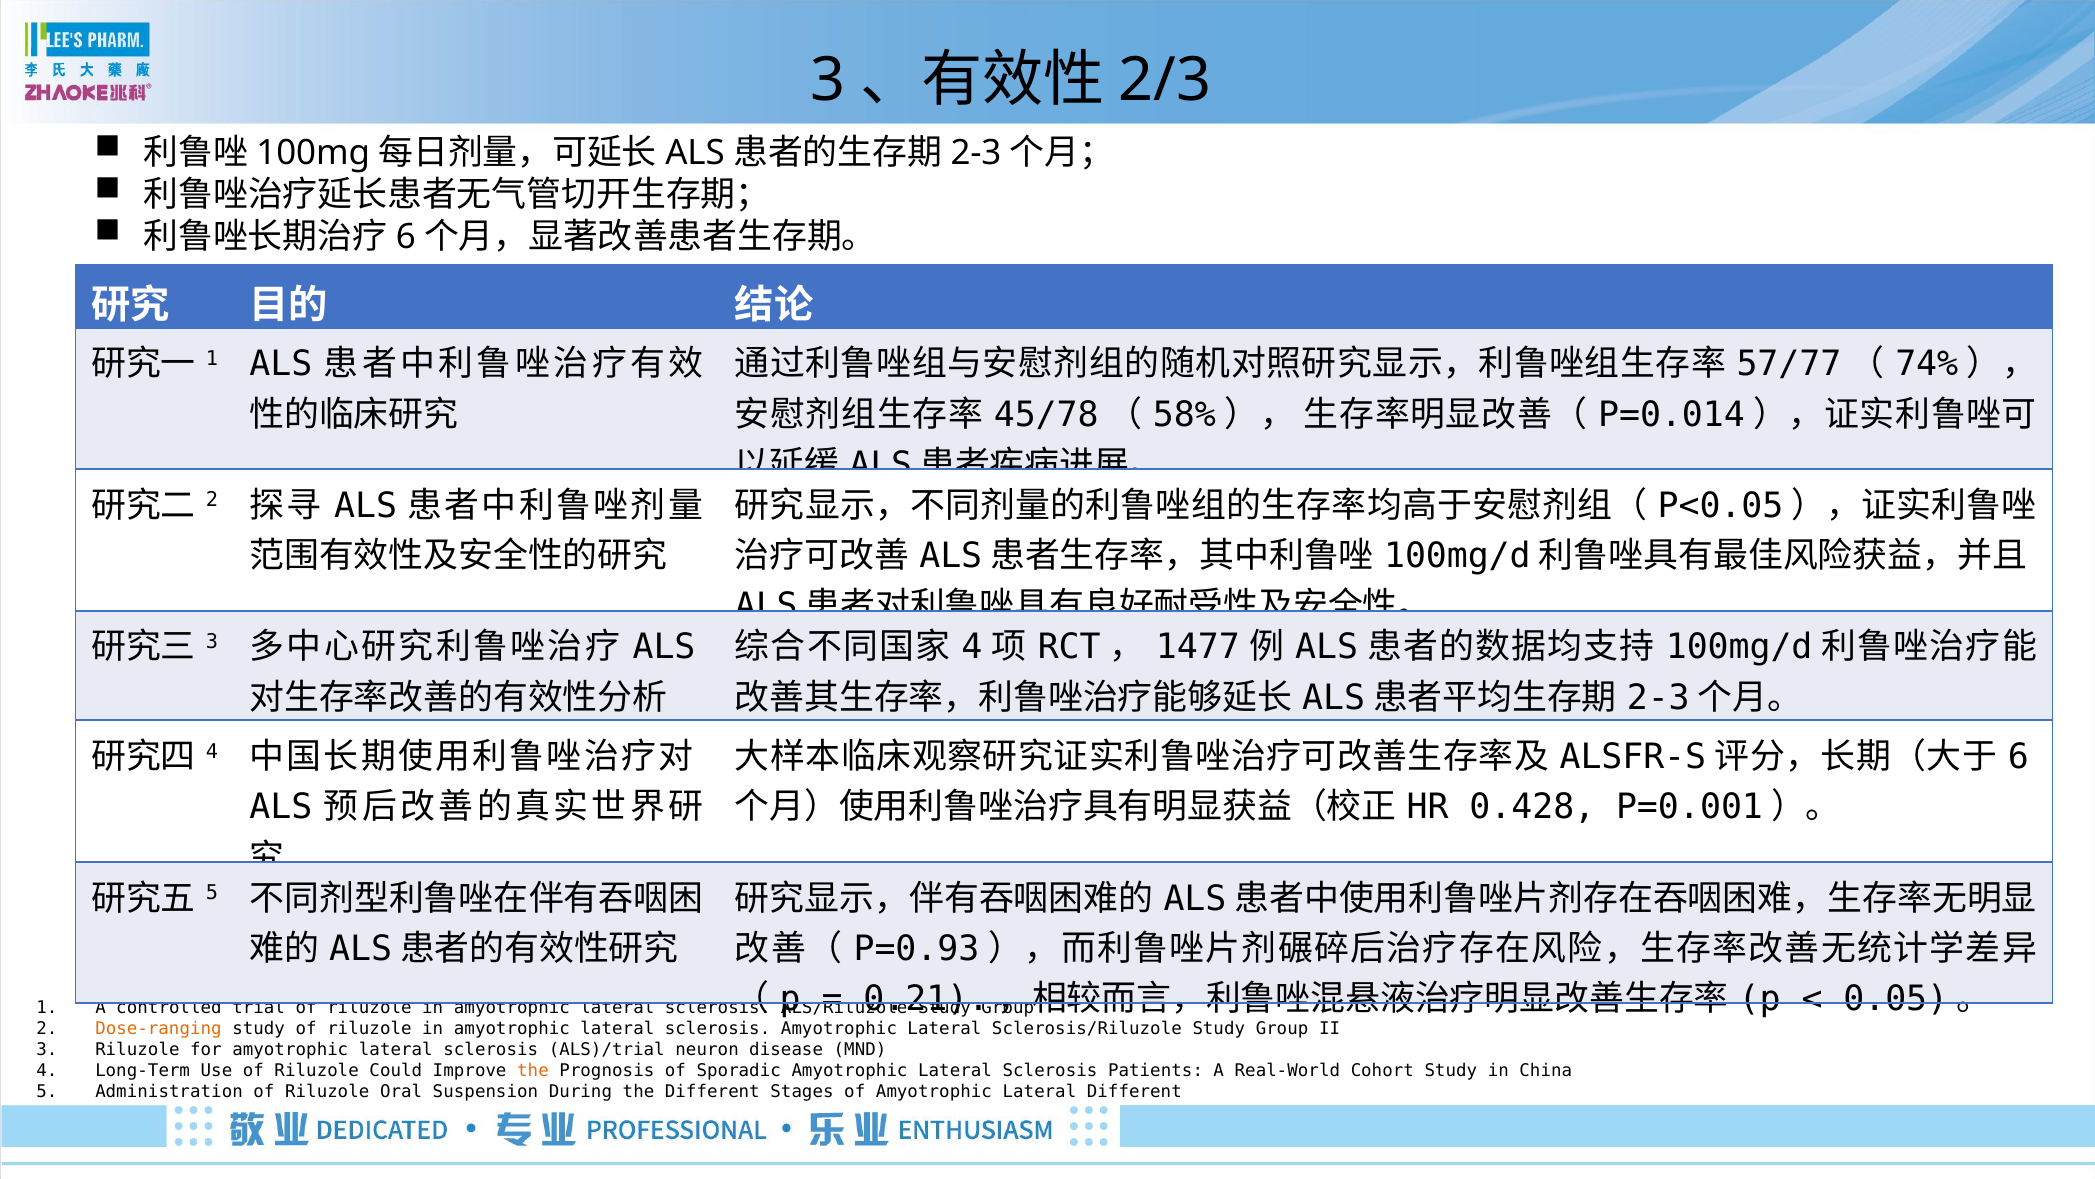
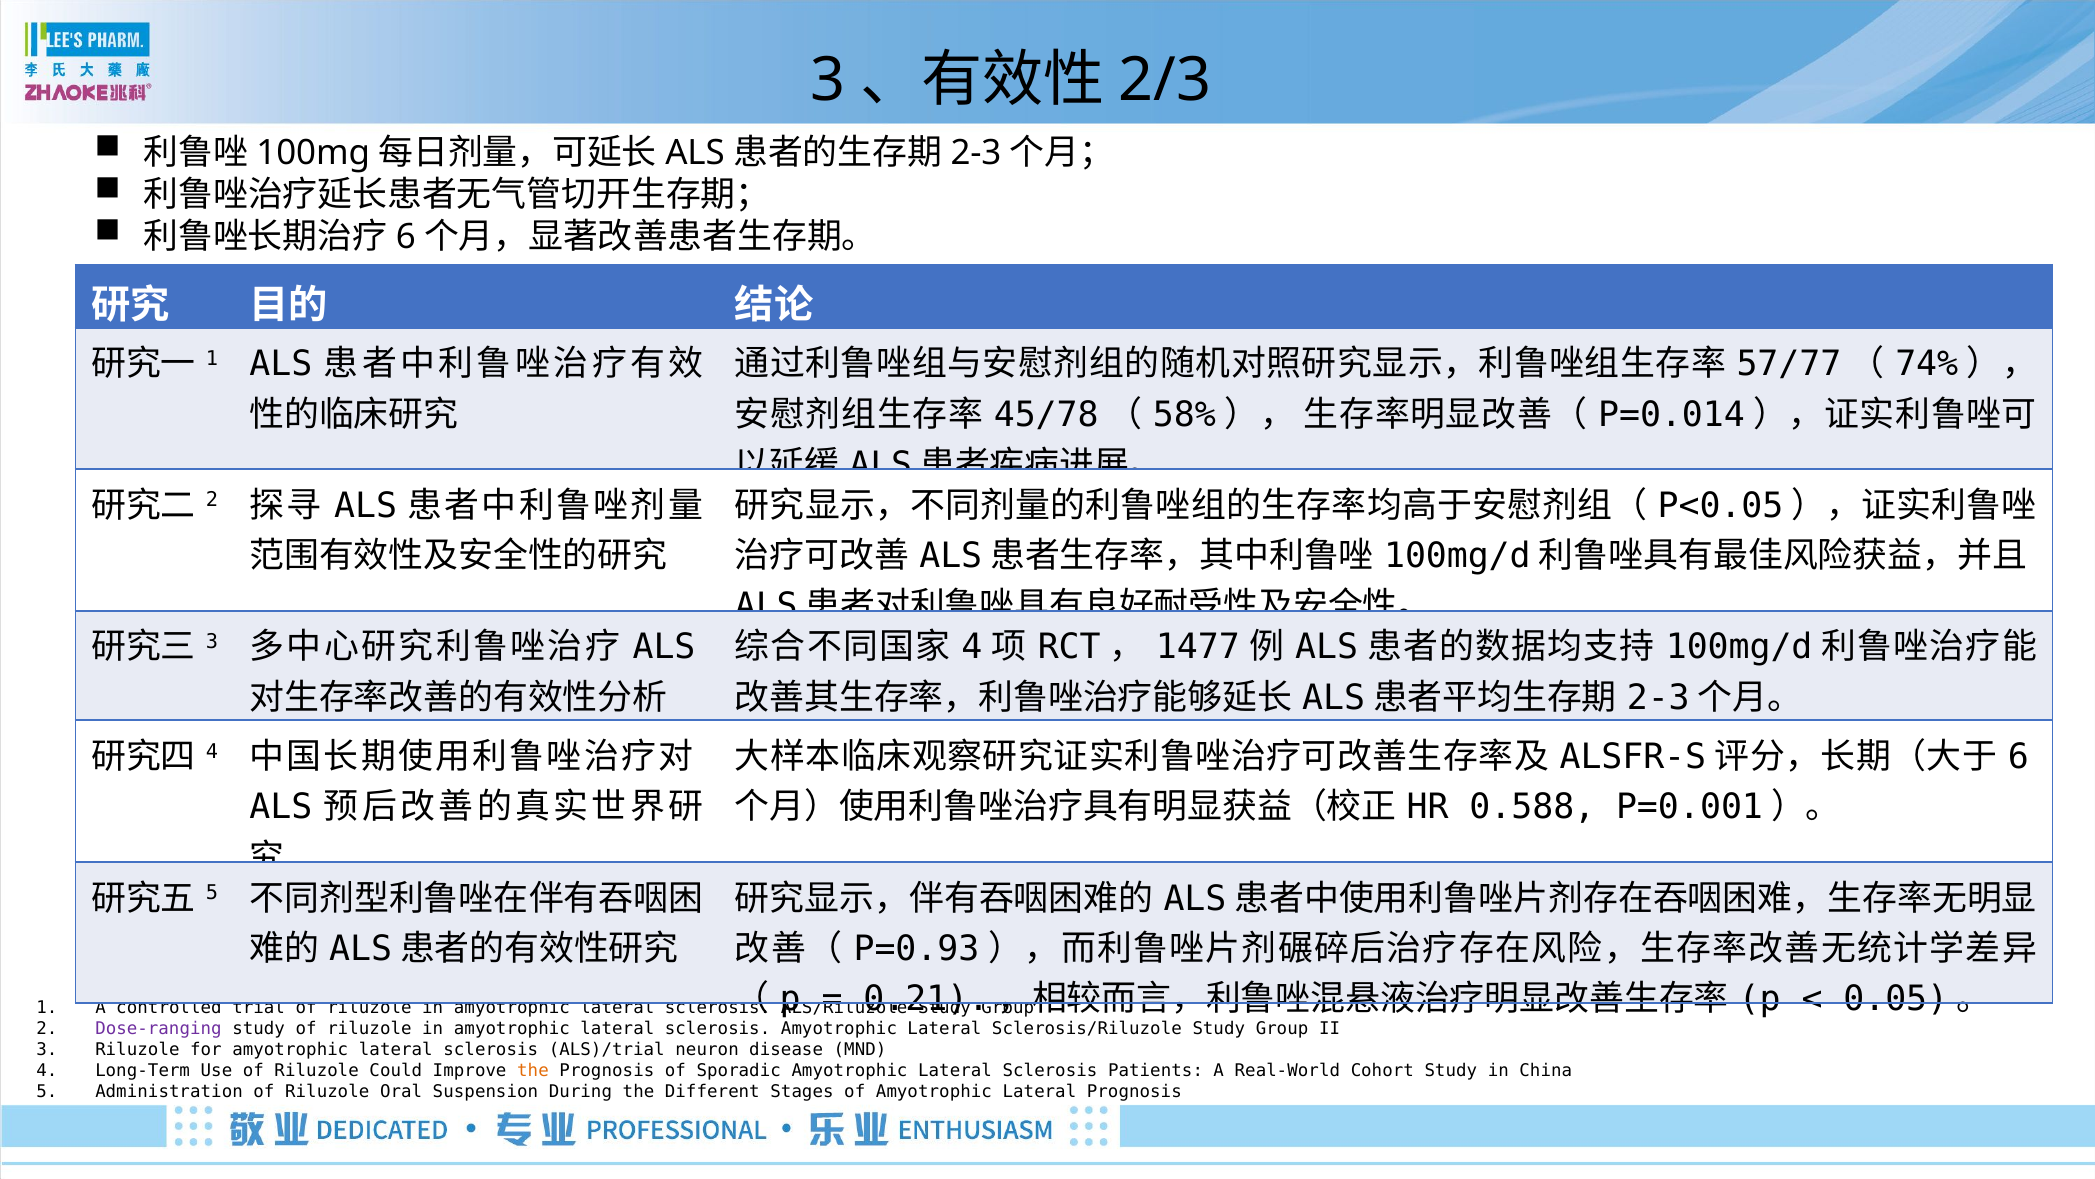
0.428: 0.428 -> 0.588
Dose-ranging colour: orange -> purple
Lateral Different: Different -> Prognosis
